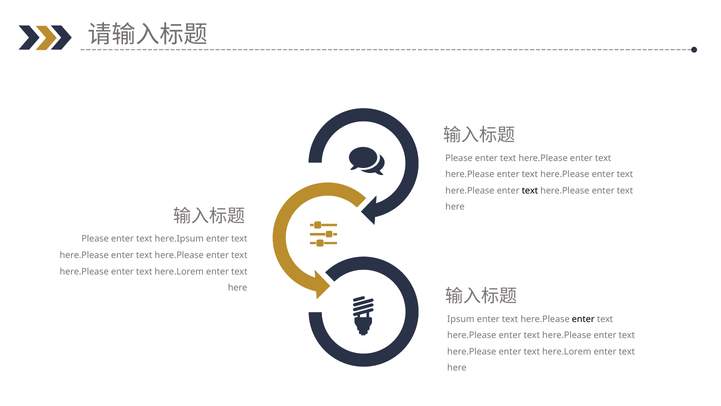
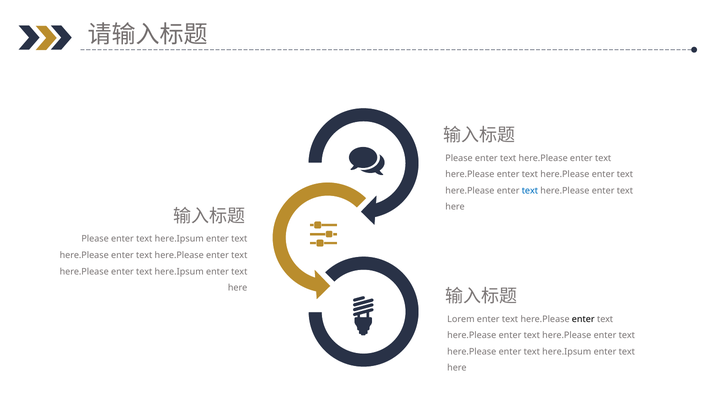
text at (530, 190) colour: black -> blue
here.Lorem at (179, 271): here.Lorem -> here.Ipsum
Ipsum: Ipsum -> Lorem
here.Lorem at (567, 351): here.Lorem -> here.Ipsum
